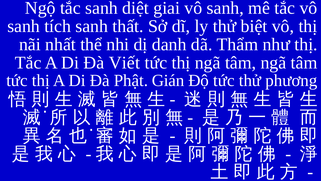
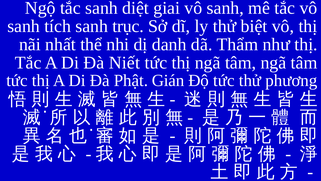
thất: thất -> trục
Viết: Viết -> Niết
